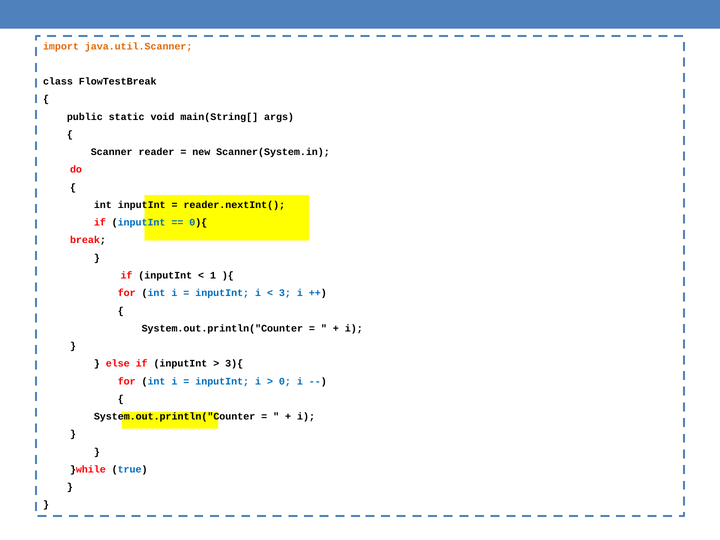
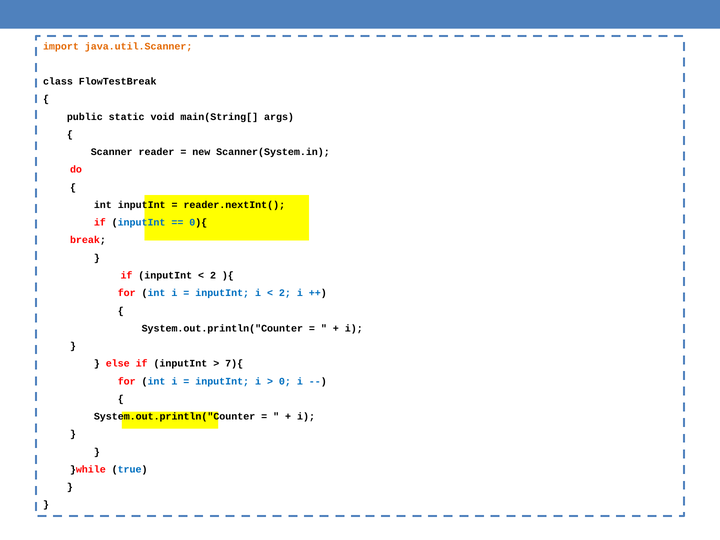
1 at (213, 275): 1 -> 2
3 at (285, 293): 3 -> 2
3){: 3){ -> 7){
